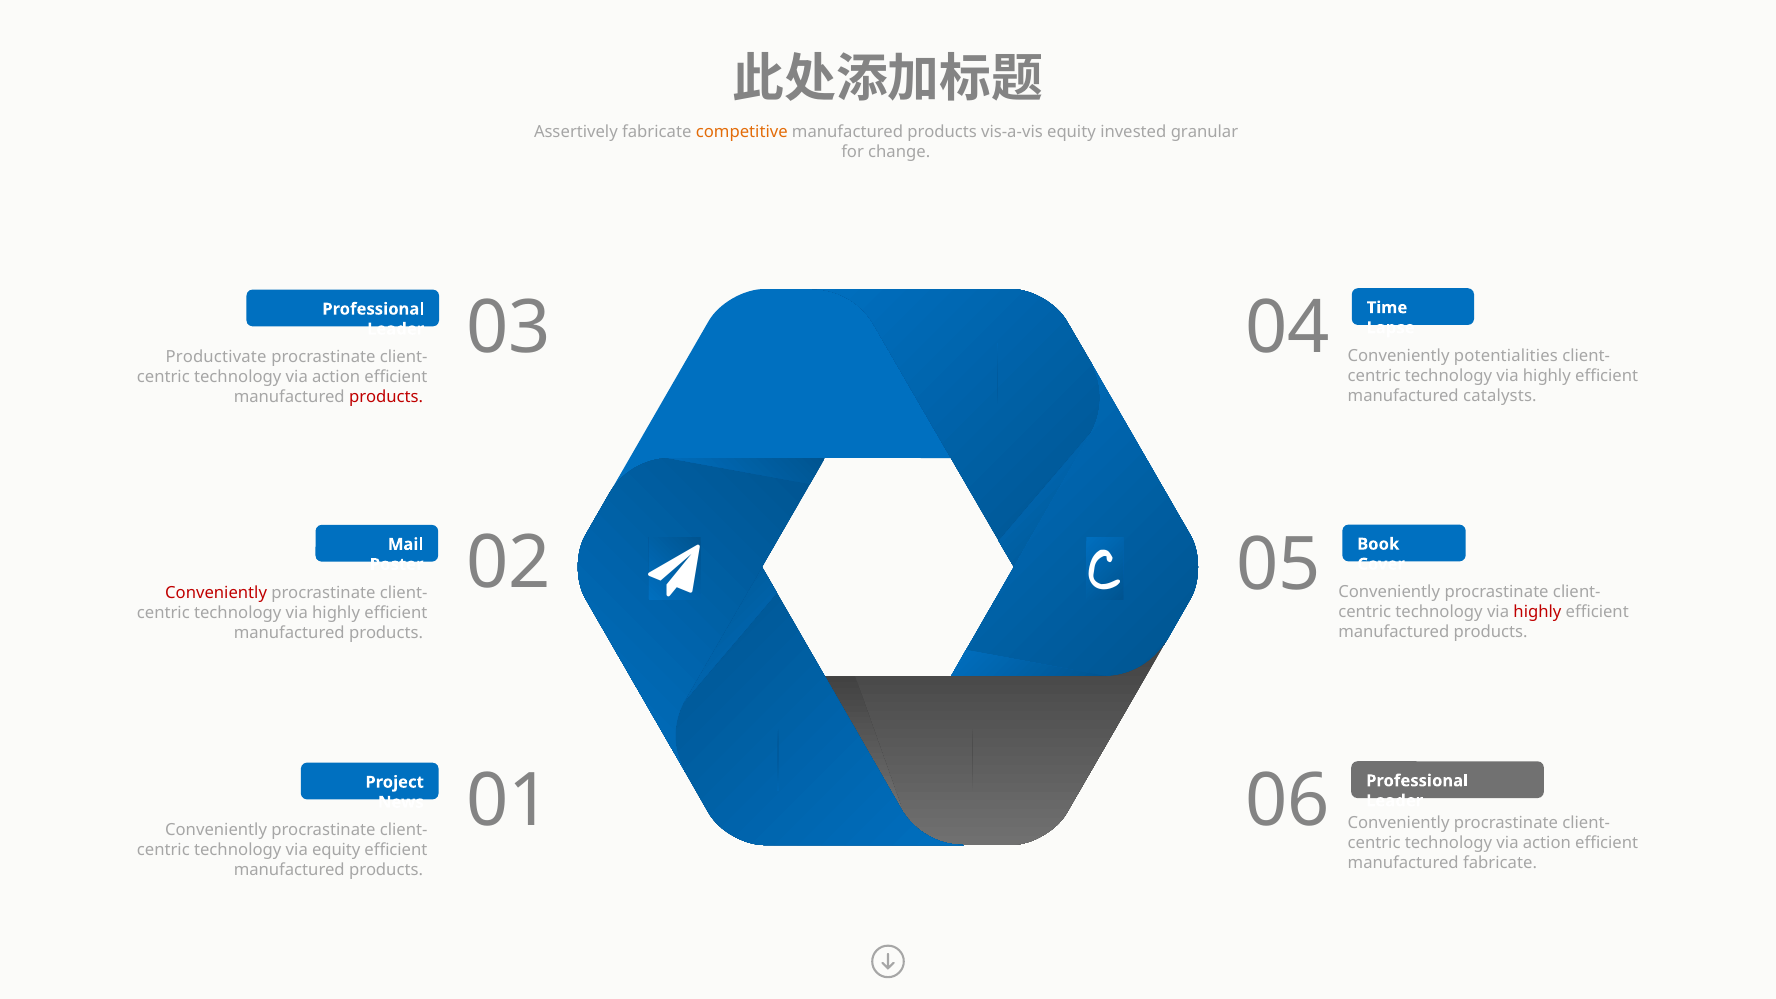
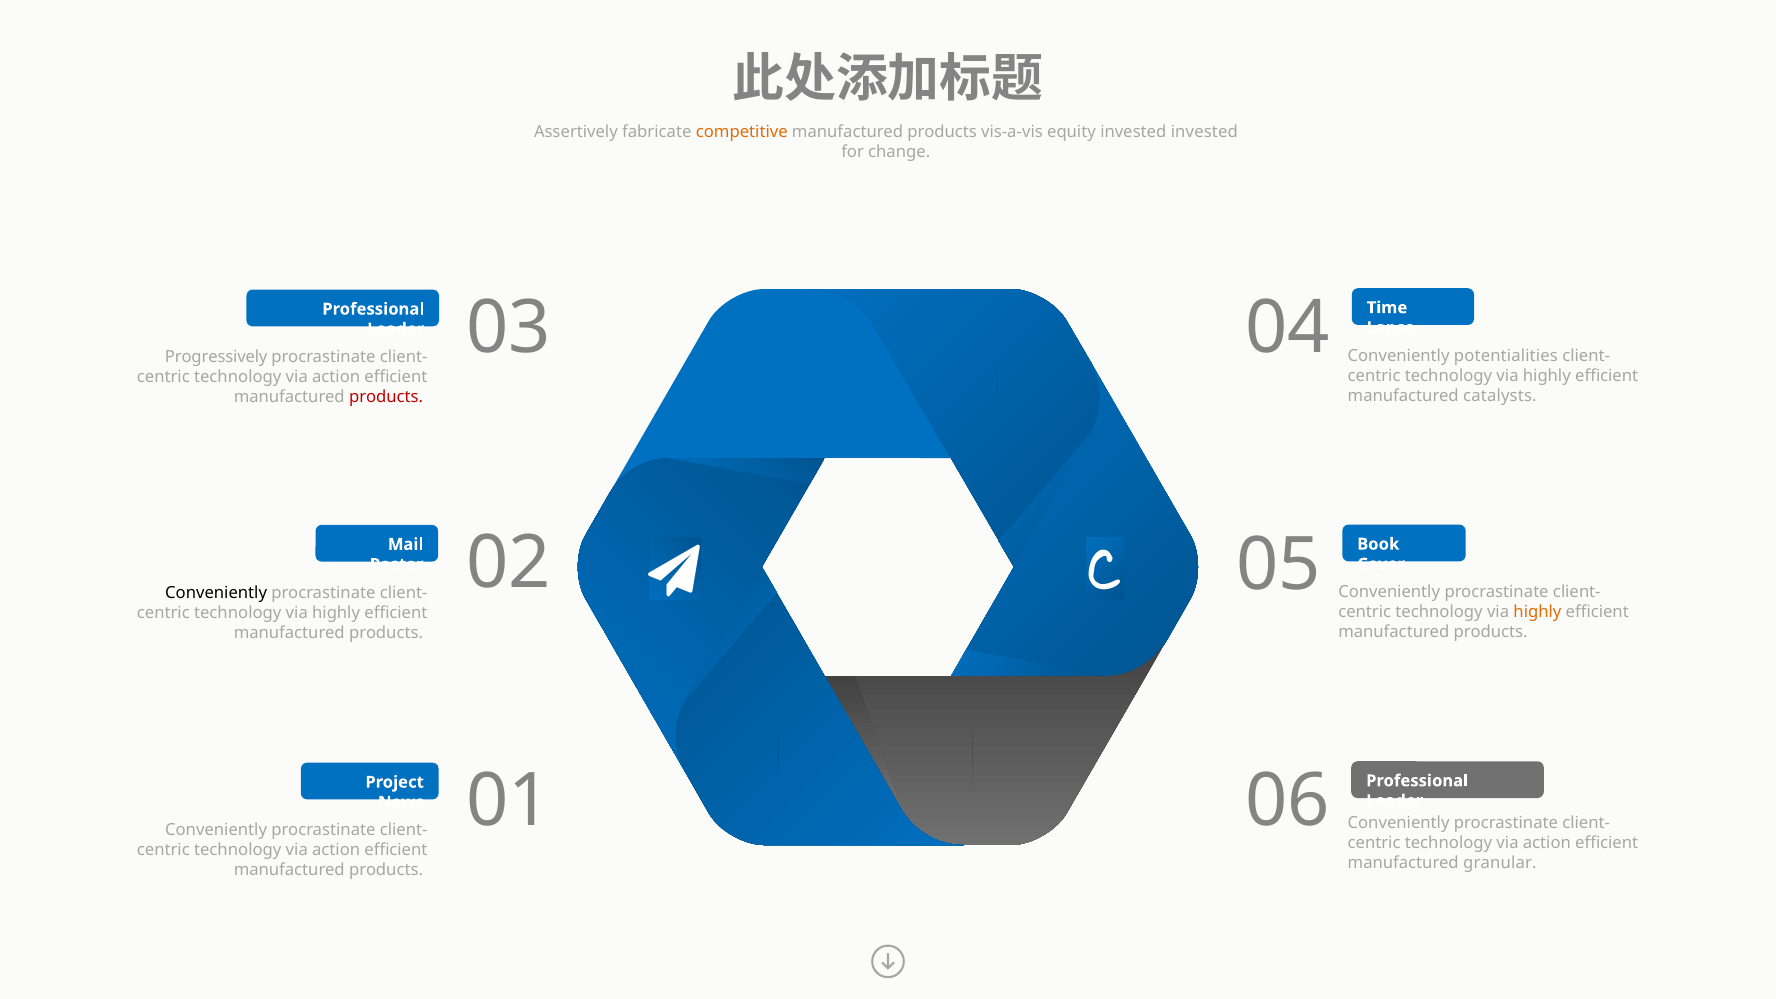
invested granular: granular -> invested
Productivate: Productivate -> Progressively
Conveniently at (216, 593) colour: red -> black
highly at (1537, 612) colour: red -> orange
equity at (336, 850): equity -> action
manufactured fabricate: fabricate -> granular
